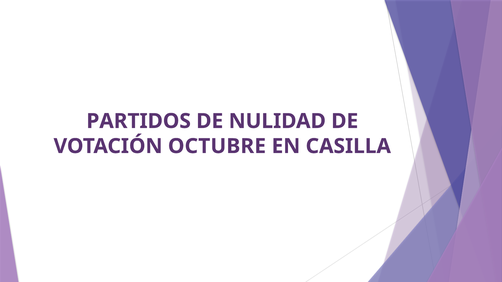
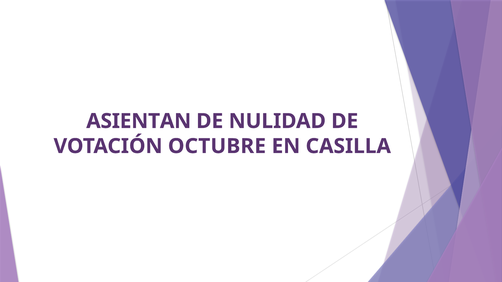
PARTIDOS: PARTIDOS -> ASIENTAN
